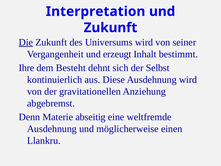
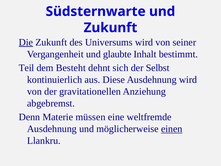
Interpretation: Interpretation -> Südsternwarte
erzeugt: erzeugt -> glaubte
Ihre: Ihre -> Teil
abseitig: abseitig -> müssen
einen underline: none -> present
